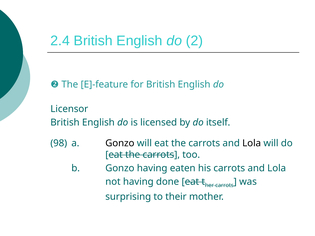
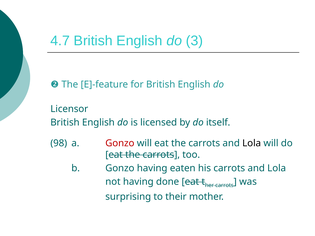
2.4: 2.4 -> 4.7
2: 2 -> 3
Gonzo at (120, 143) colour: black -> red
